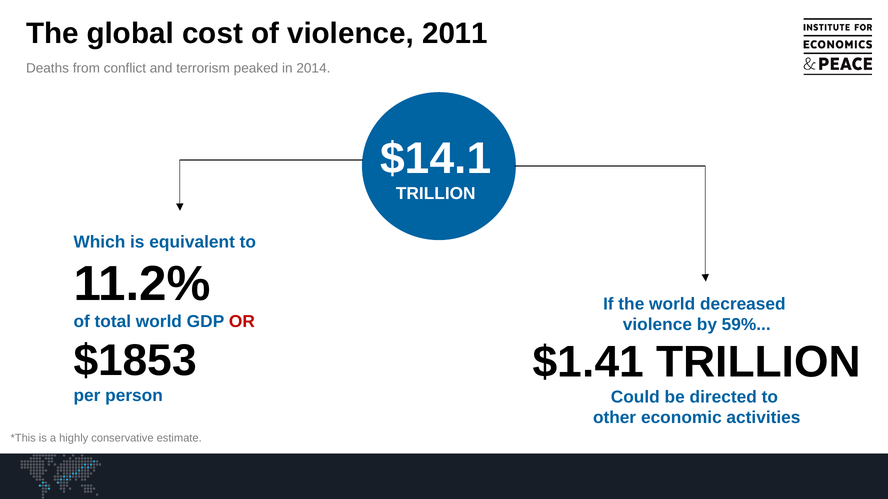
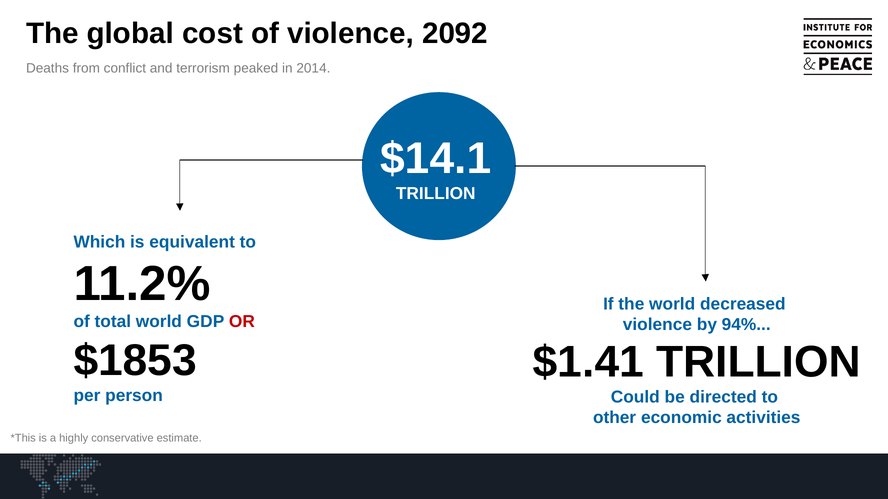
2011: 2011 -> 2092
59%: 59% -> 94%
